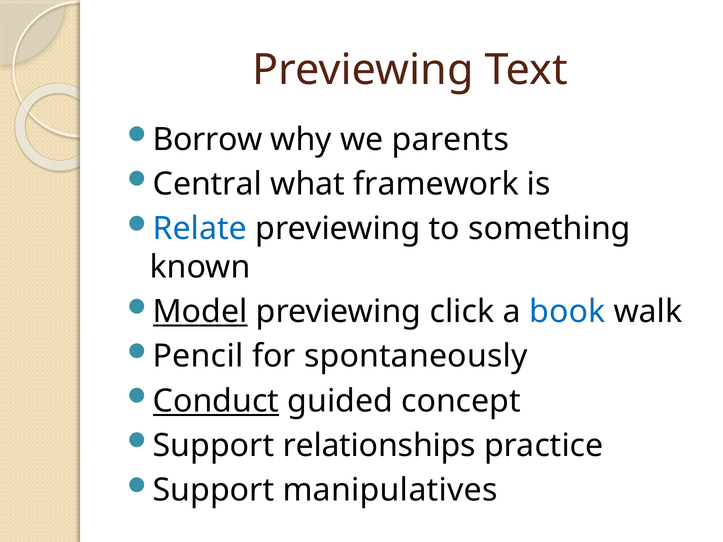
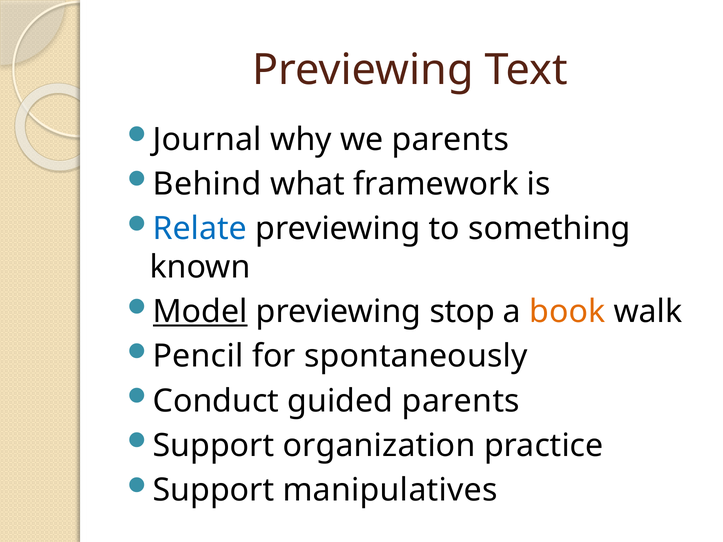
Borrow: Borrow -> Journal
Central: Central -> Behind
click: click -> stop
book colour: blue -> orange
Conduct underline: present -> none
guided concept: concept -> parents
relationships: relationships -> organization
